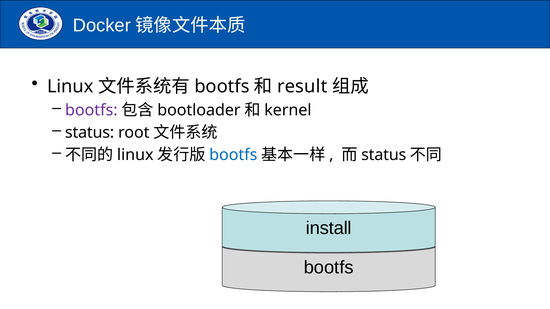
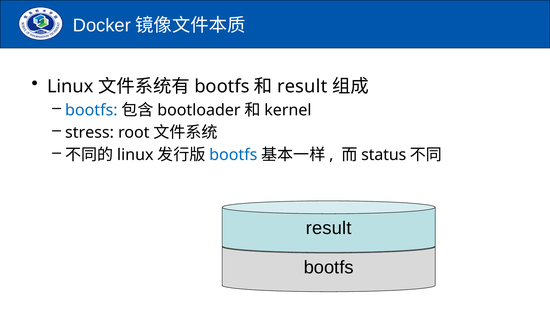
bootfs at (91, 110) colour: purple -> blue
status at (90, 133): status -> stress
install at (329, 228): install -> result
